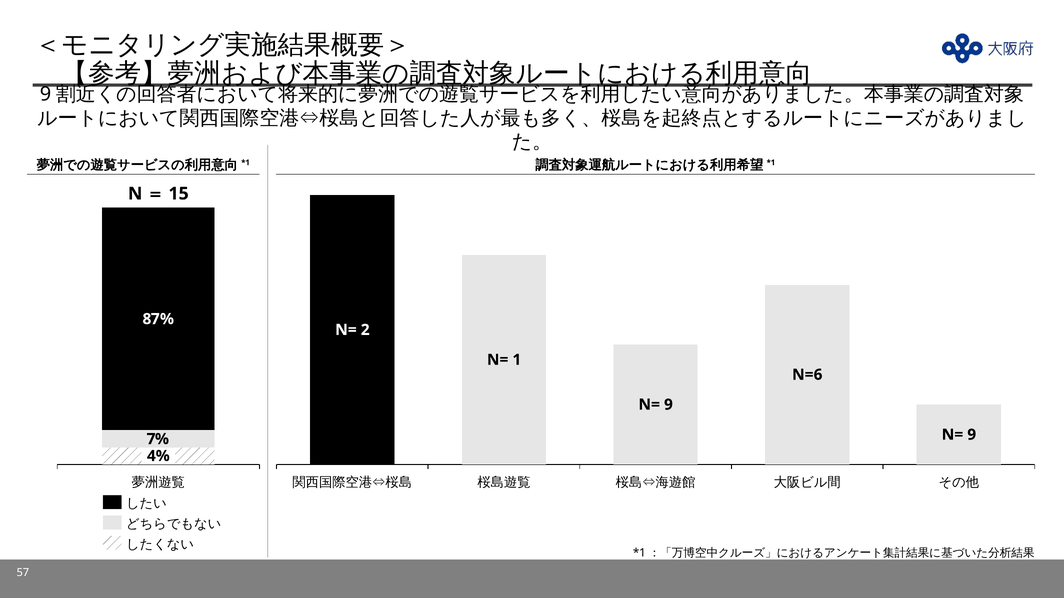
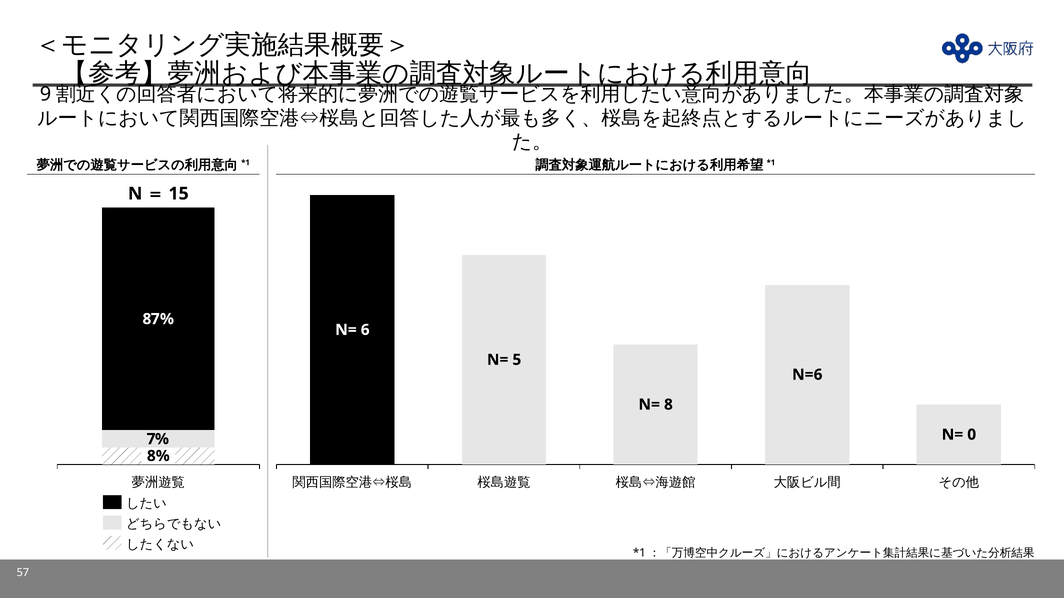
2: 2 -> 6
1: 1 -> 5
9 at (668, 405): 9 -> 8
9 at (972, 435): 9 -> 0
4%: 4% -> 8%
